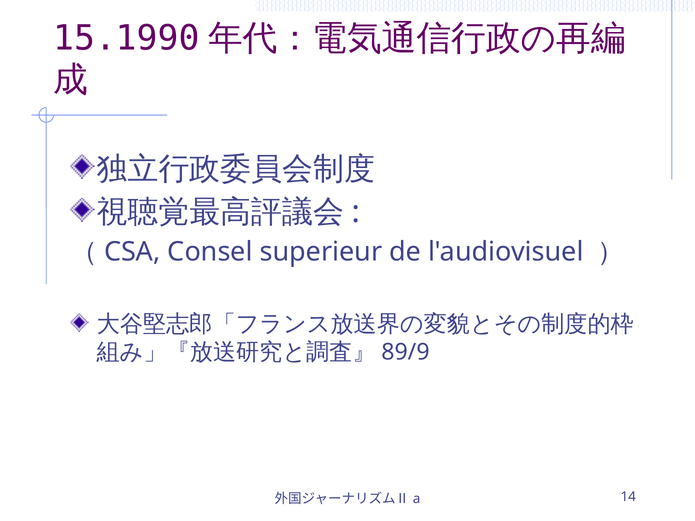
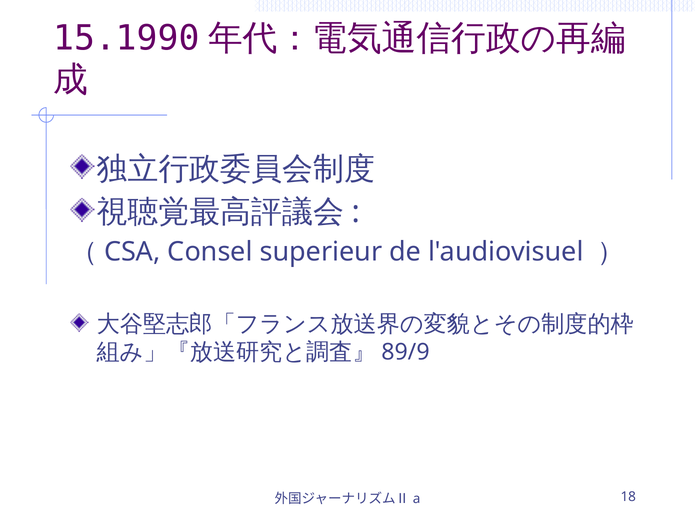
14: 14 -> 18
